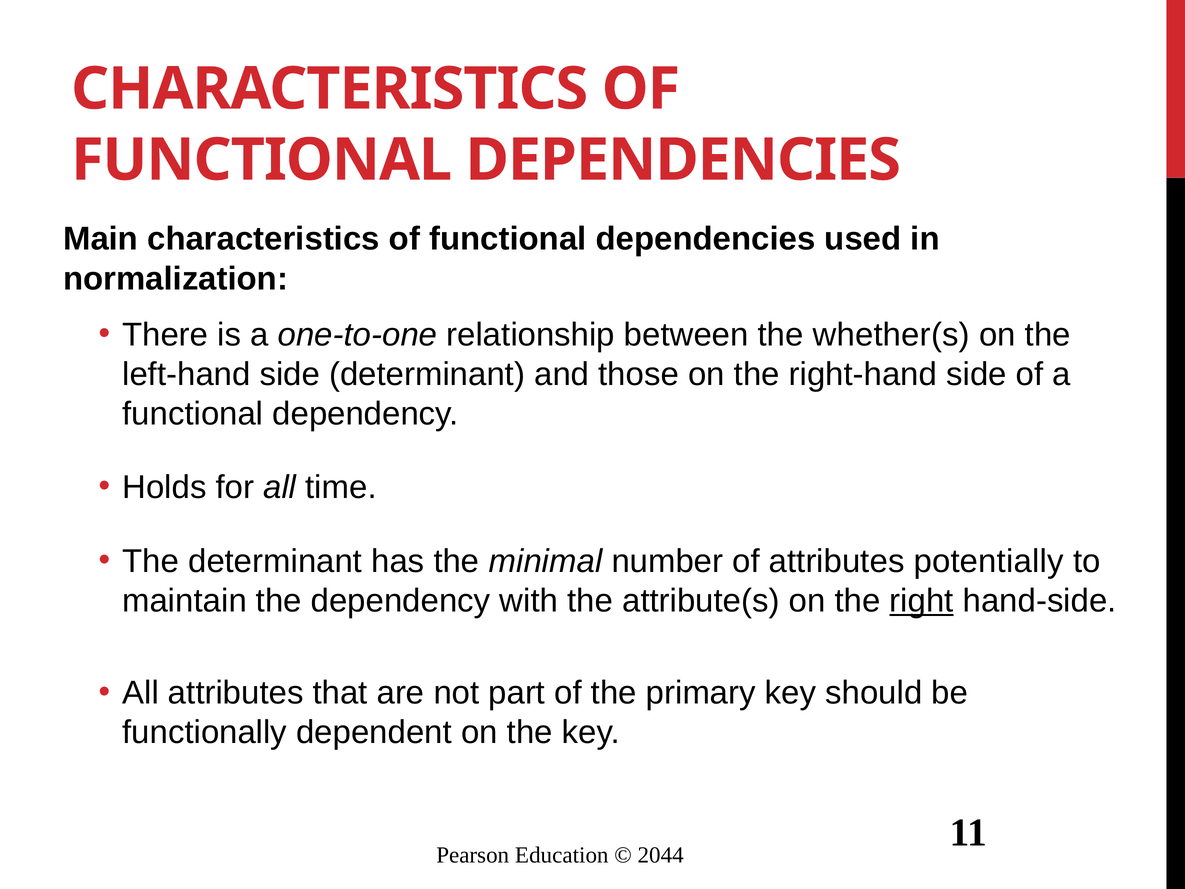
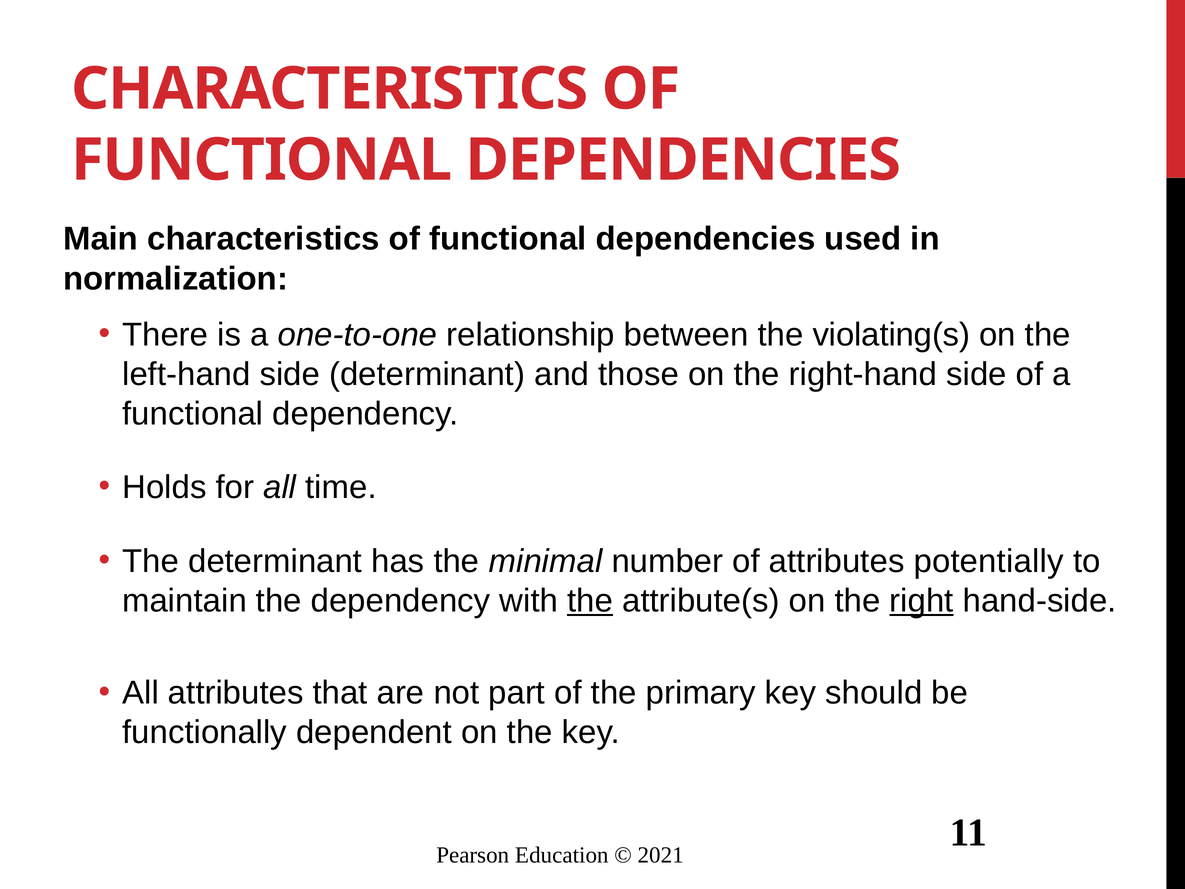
whether(s: whether(s -> violating(s
the at (590, 601) underline: none -> present
2044: 2044 -> 2021
